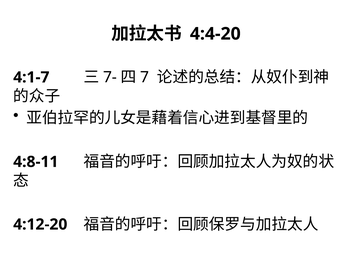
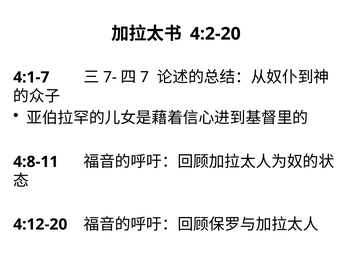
4:4-20: 4:4-20 -> 4:2-20
